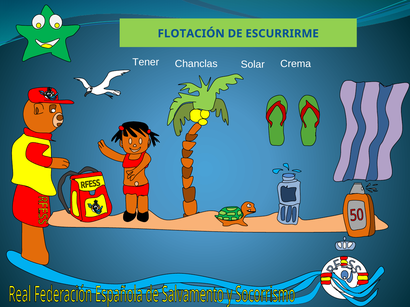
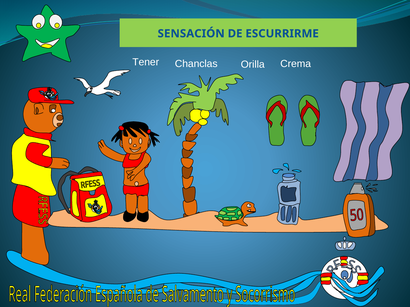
FLOTACIÓN: FLOTACIÓN -> SENSACIÓN
Solar: Solar -> Orilla
